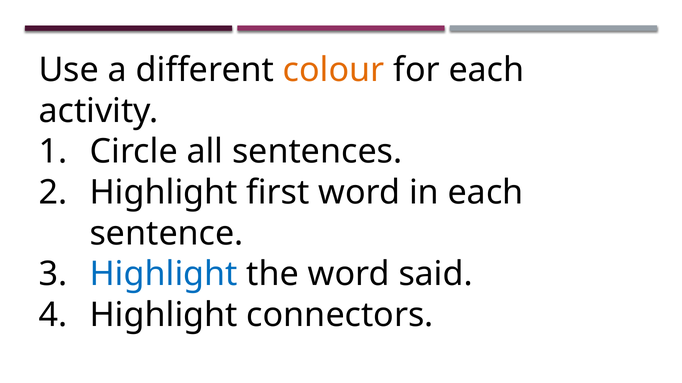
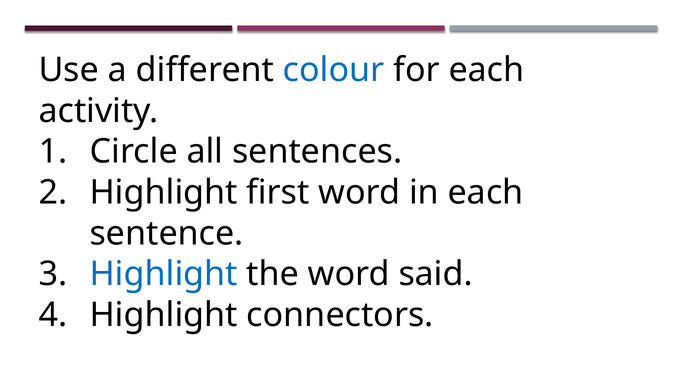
colour colour: orange -> blue
